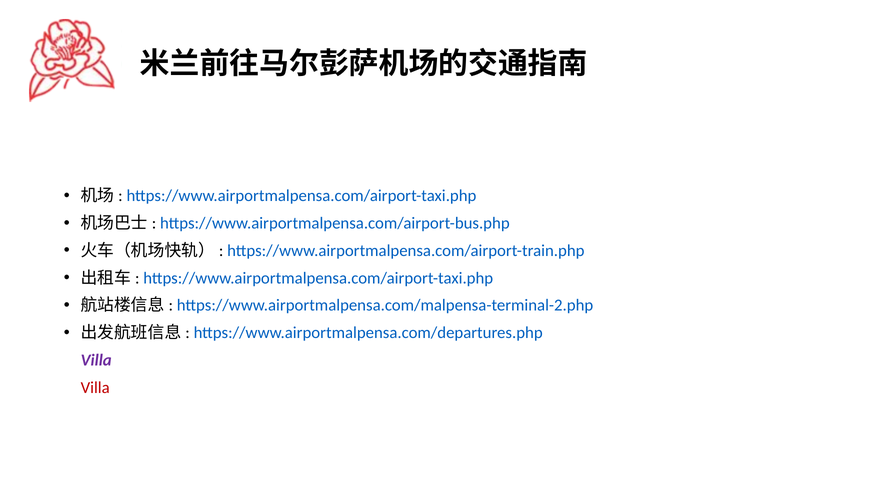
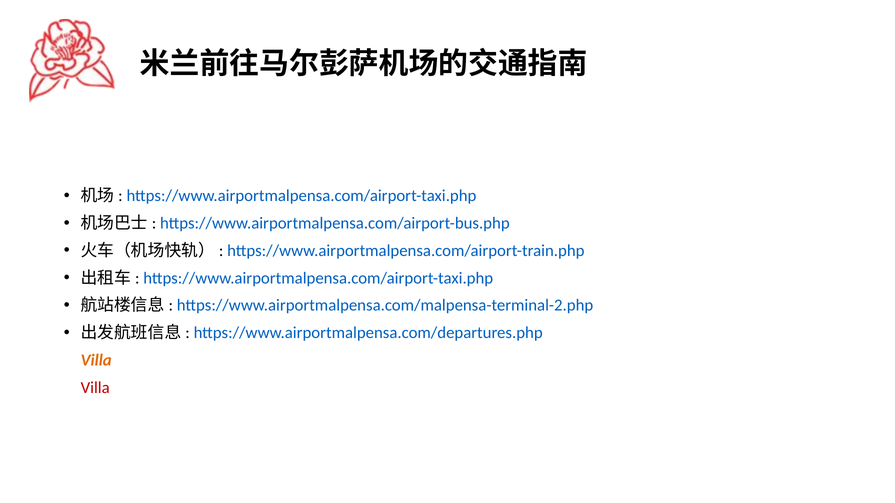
Villa at (96, 361) colour: purple -> orange
